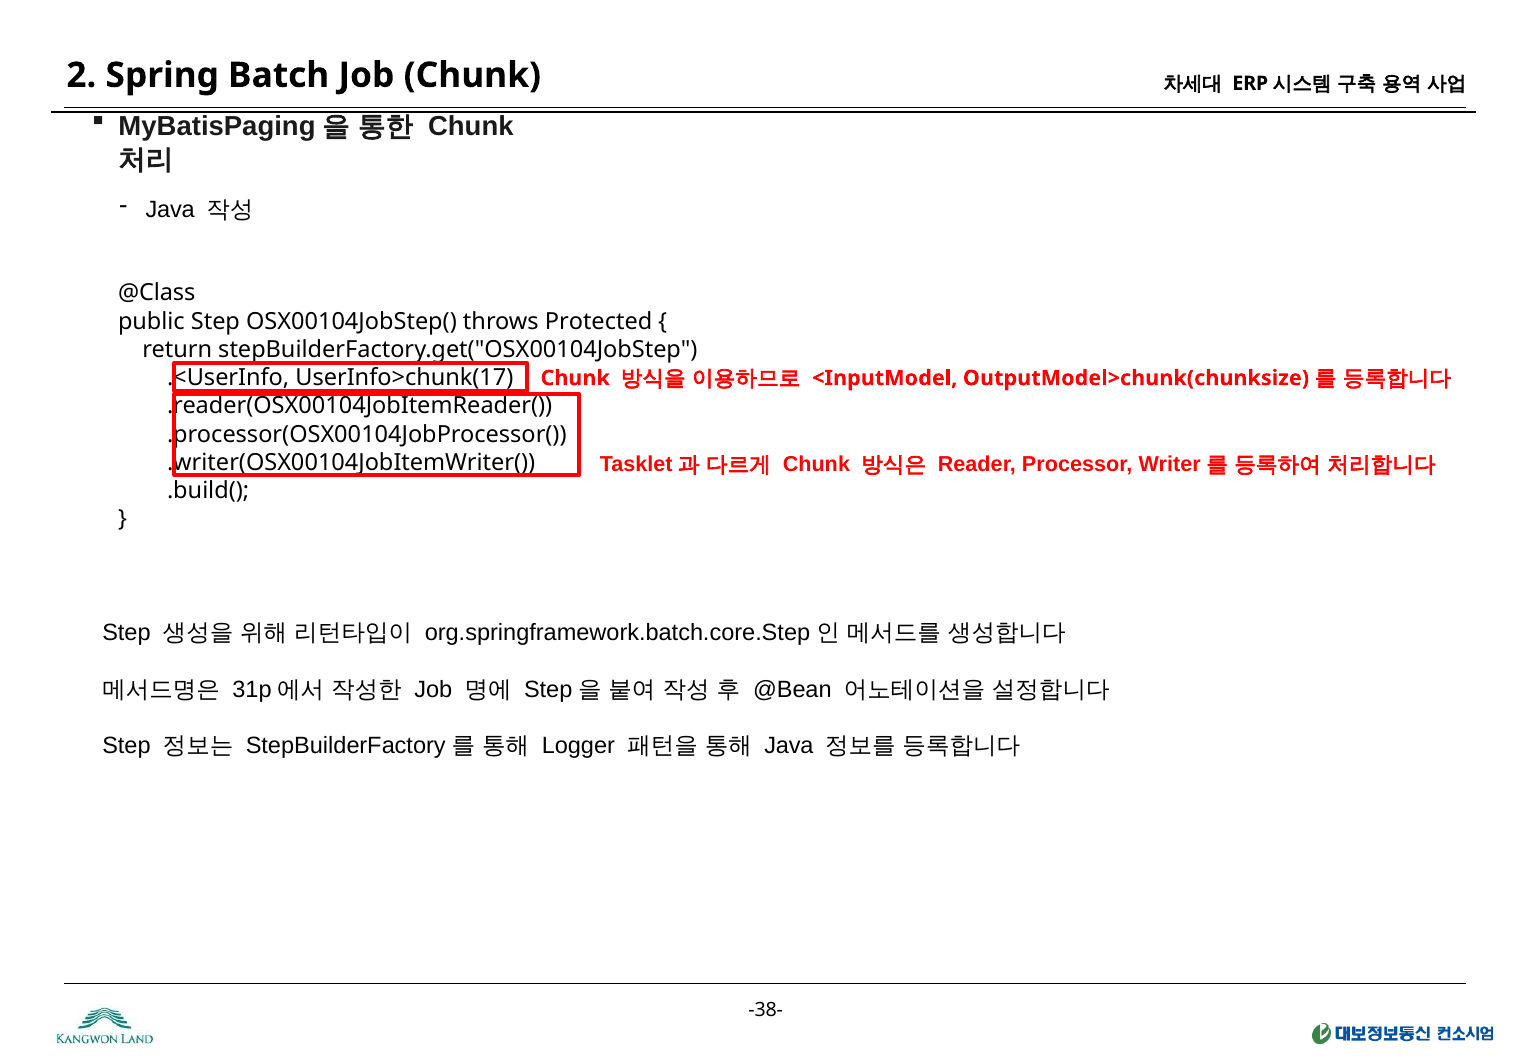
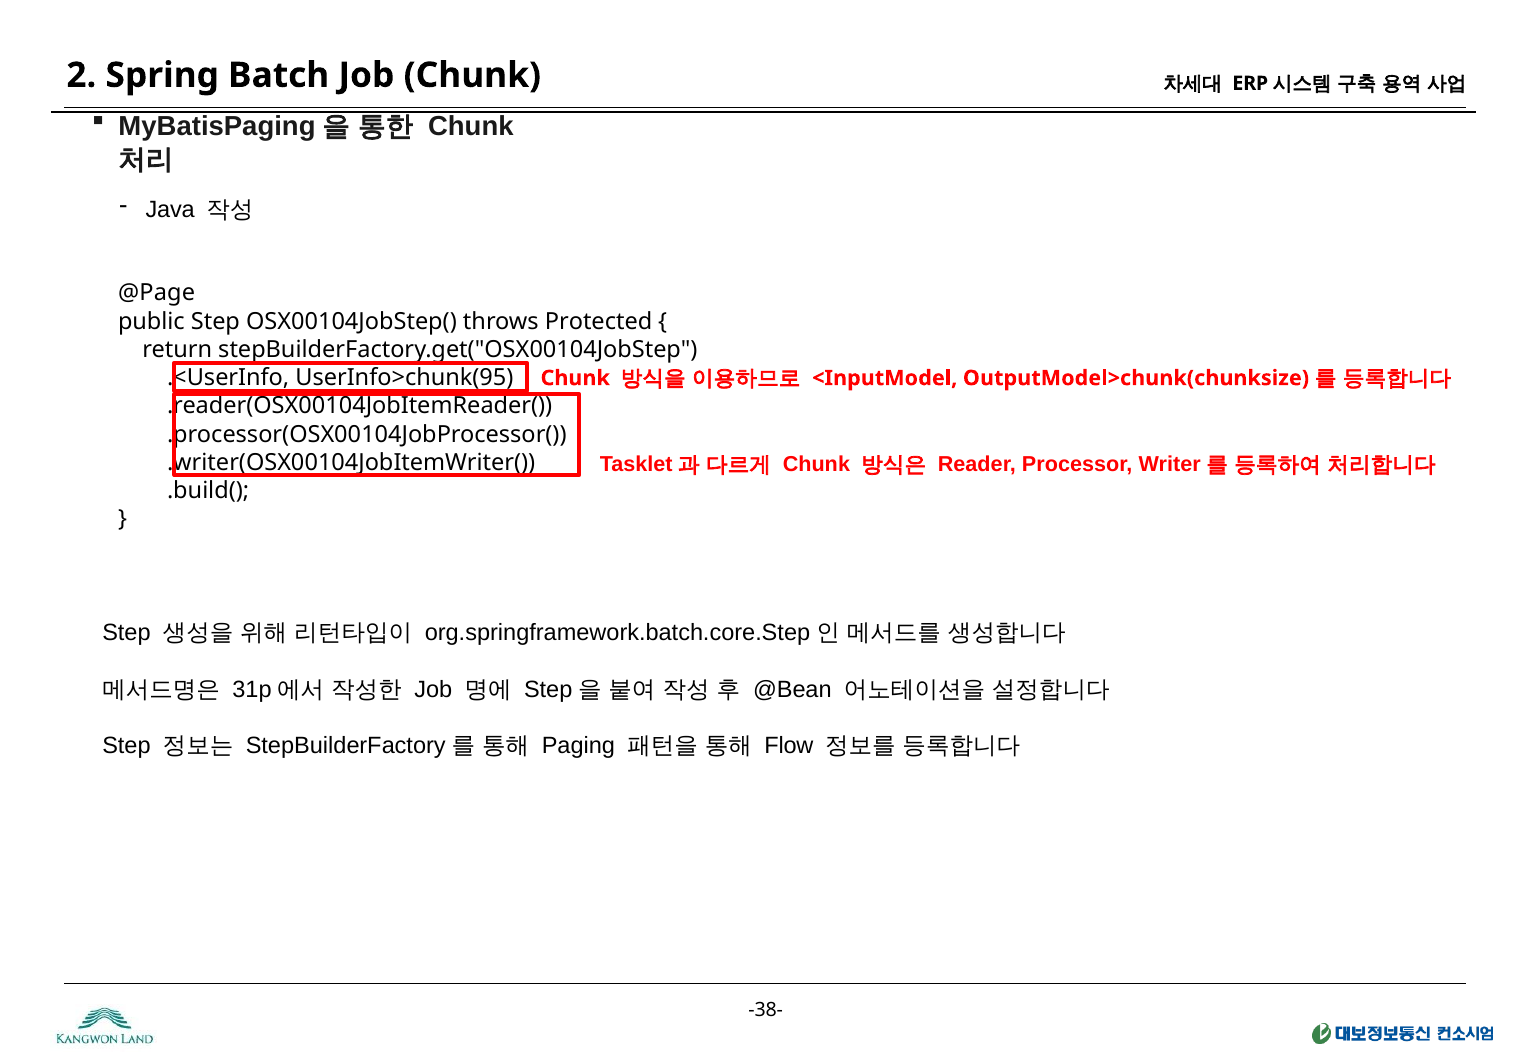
@Class: @Class -> @Page
UserInfo>chunk(17: UserInfo>chunk(17 -> UserInfo>chunk(95
Logger: Logger -> Paging
Java at (789, 746): Java -> Flow
